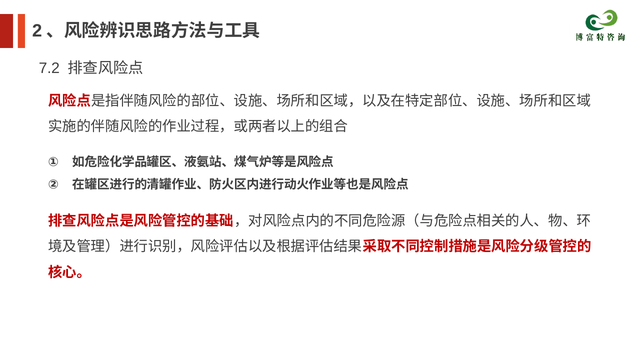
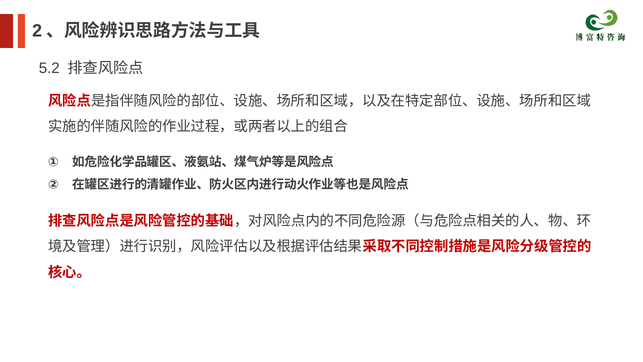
7.2: 7.2 -> 5.2
